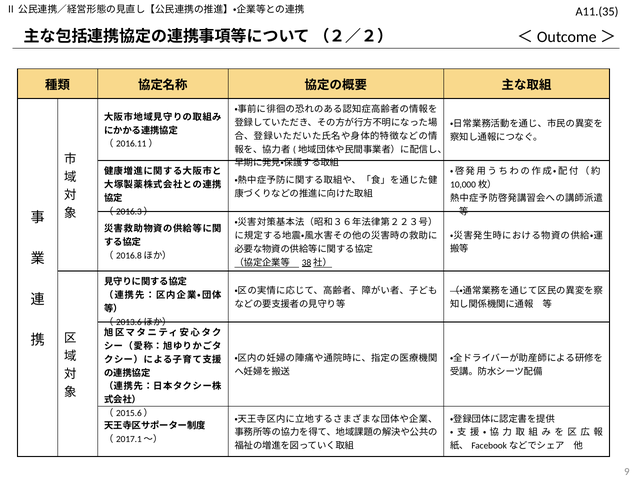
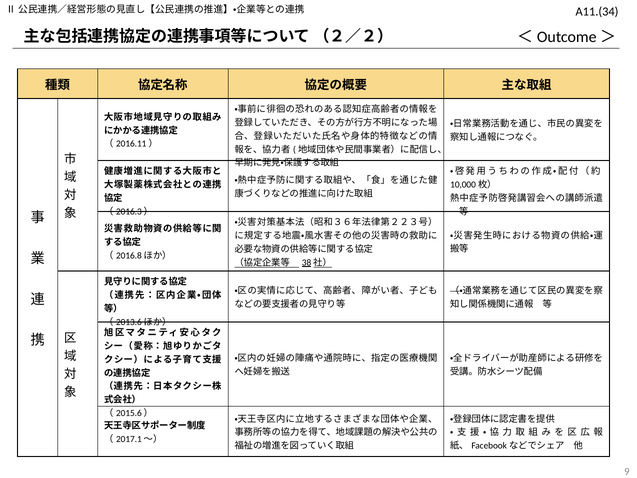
A11.(35: A11.(35 -> A11.(34
